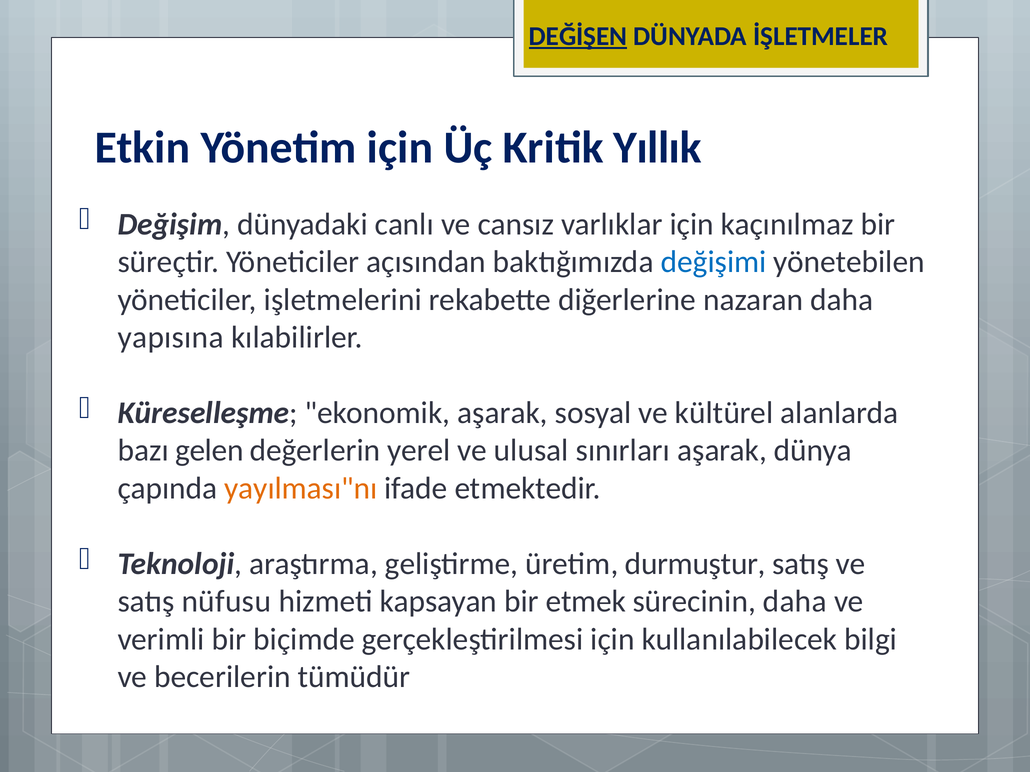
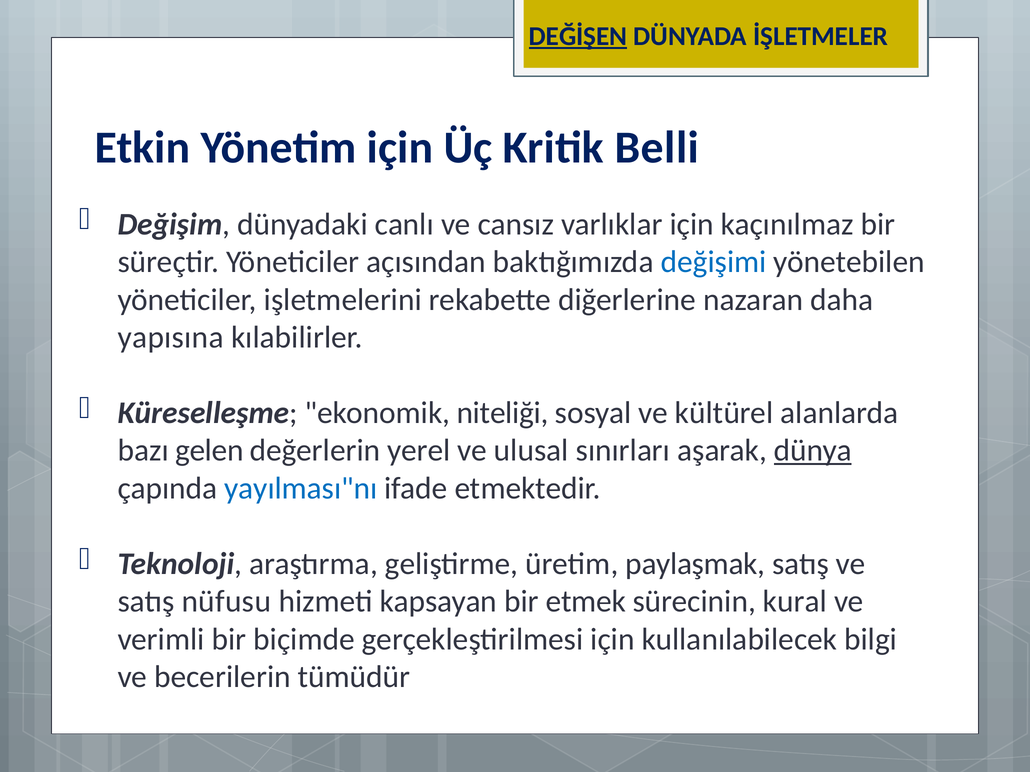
Yıllık: Yıllık -> Belli
ekonomik aşarak: aşarak -> niteliği
dünya underline: none -> present
yayılması"nı colour: orange -> blue
durmuştur: durmuştur -> paylaşmak
sürecinin daha: daha -> kural
